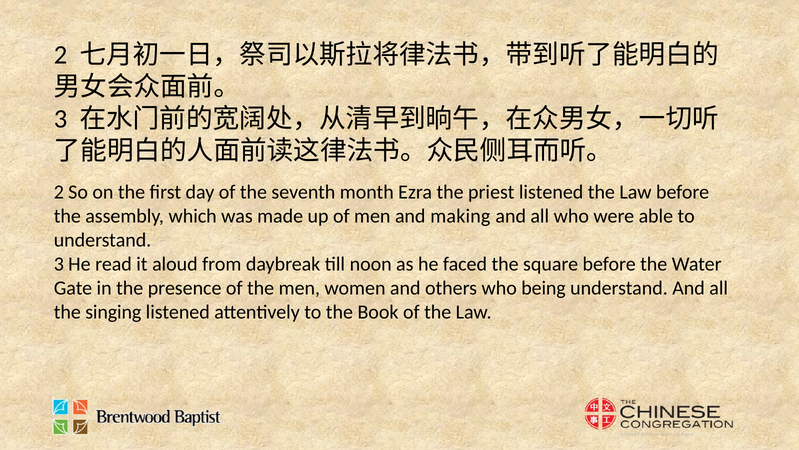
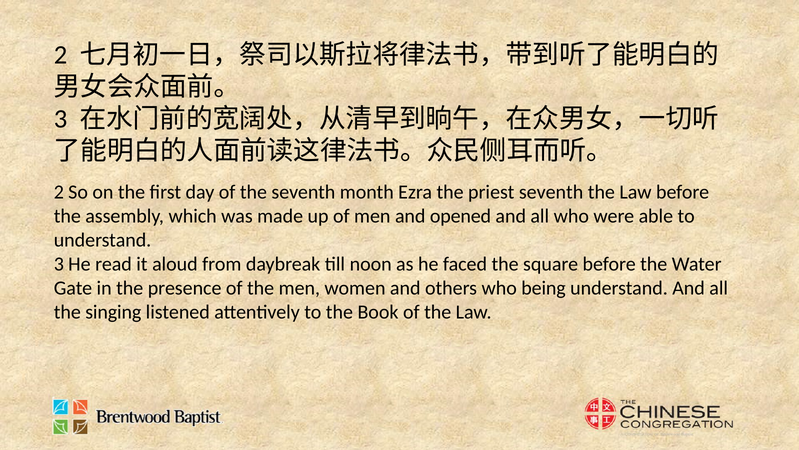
priest listened: listened -> seventh
making: making -> opened
